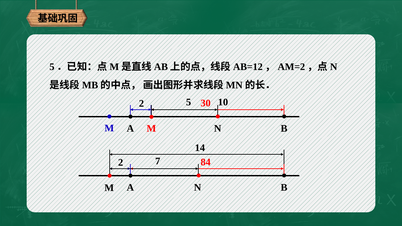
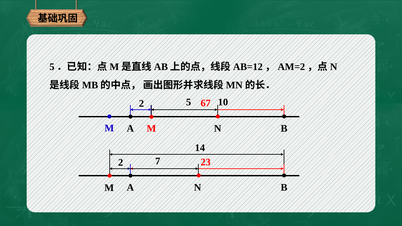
30: 30 -> 67
84: 84 -> 23
